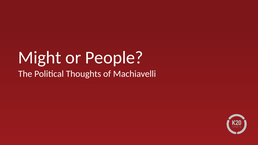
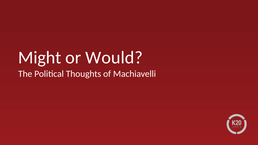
People: People -> Would
